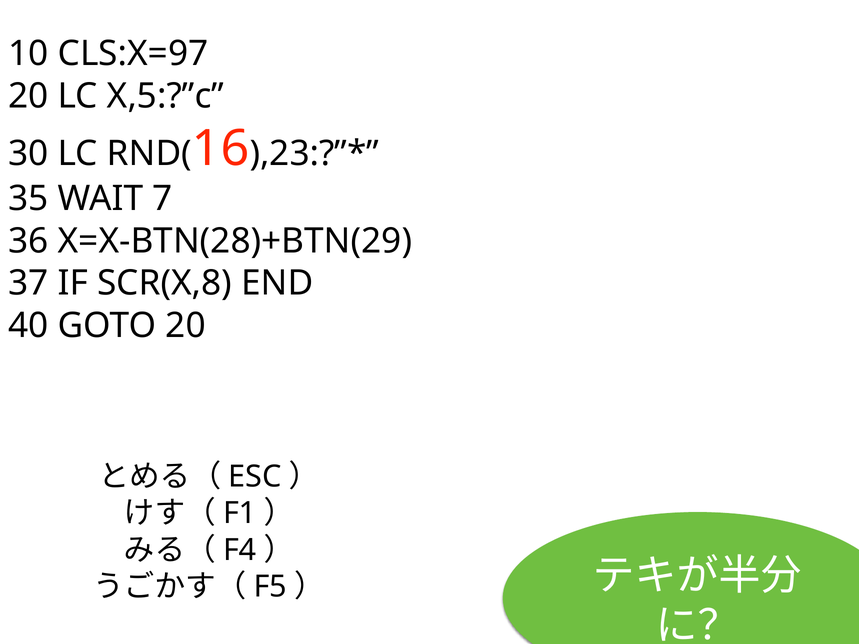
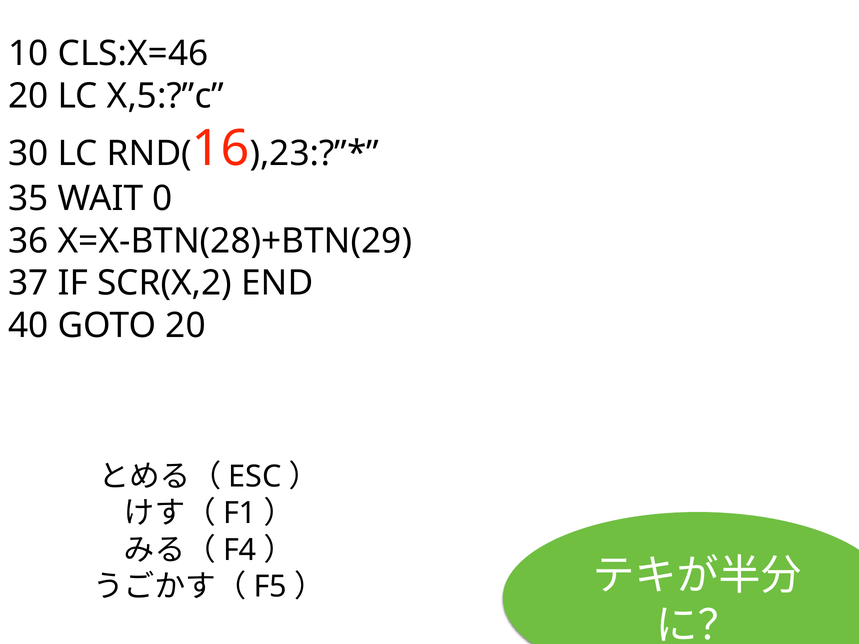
CLS:X=97: CLS:X=97 -> CLS:X=46
7: 7 -> 0
SCR(X,8: SCR(X,8 -> SCR(X,2
